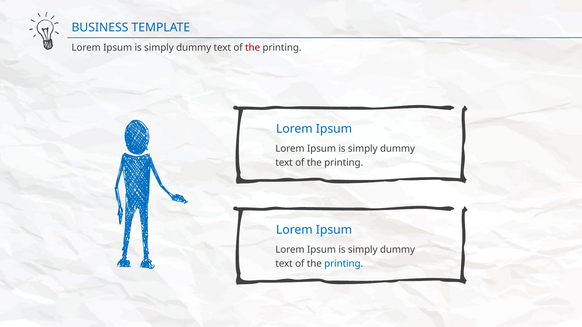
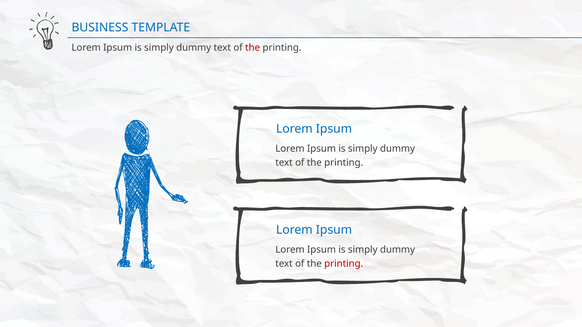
printing at (344, 264) colour: blue -> red
